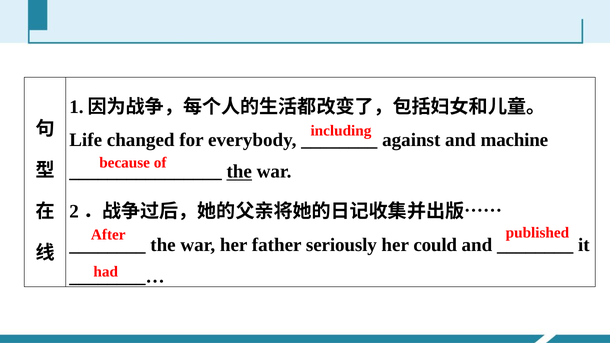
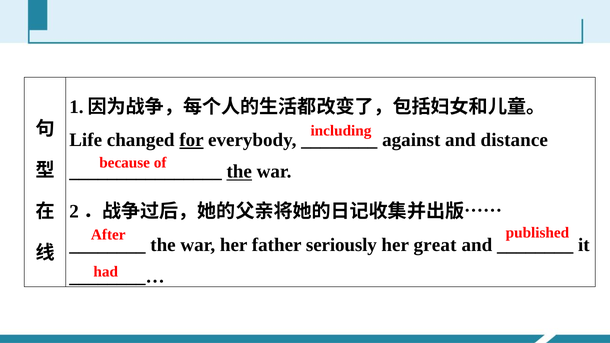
for underline: none -> present
machine: machine -> distance
could: could -> great
